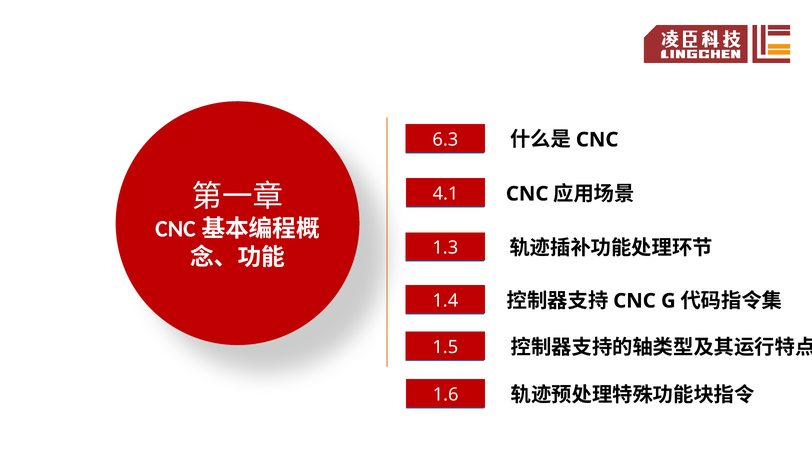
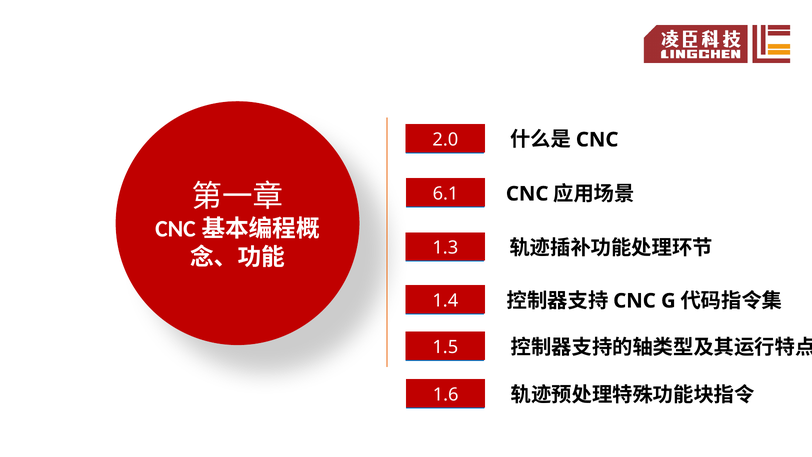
6.3: 6.3 -> 2.0
4.1: 4.1 -> 6.1
